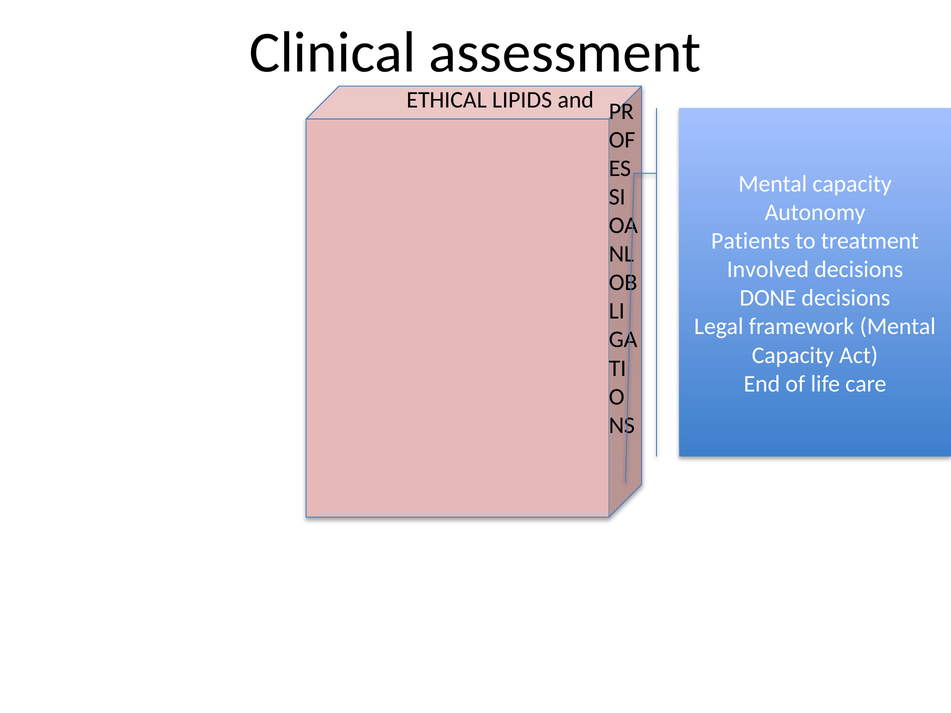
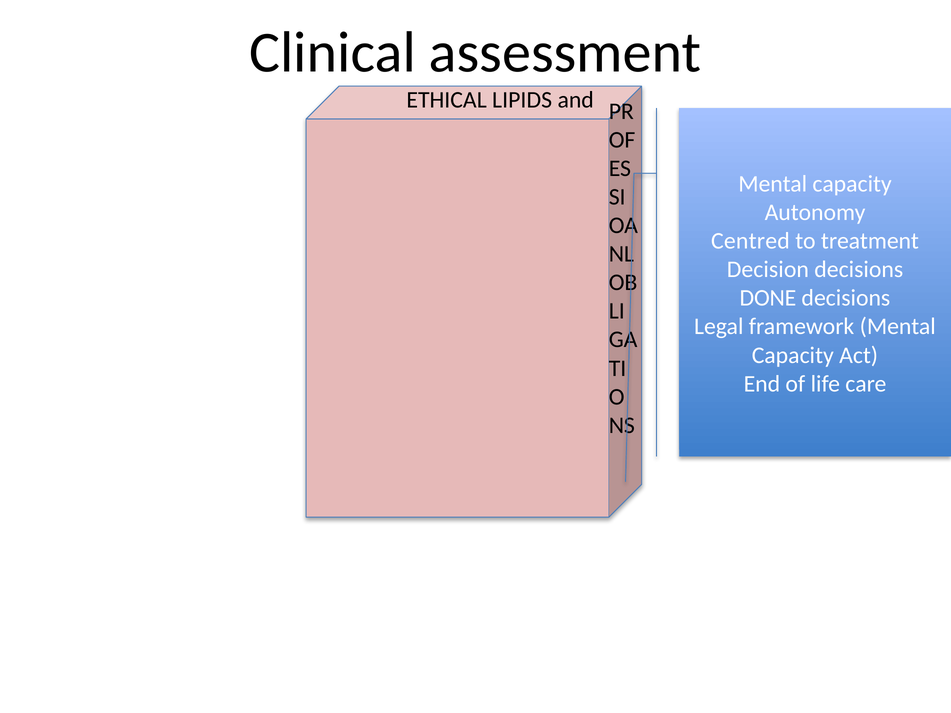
Patients: Patients -> Centred
Involved: Involved -> Decision
